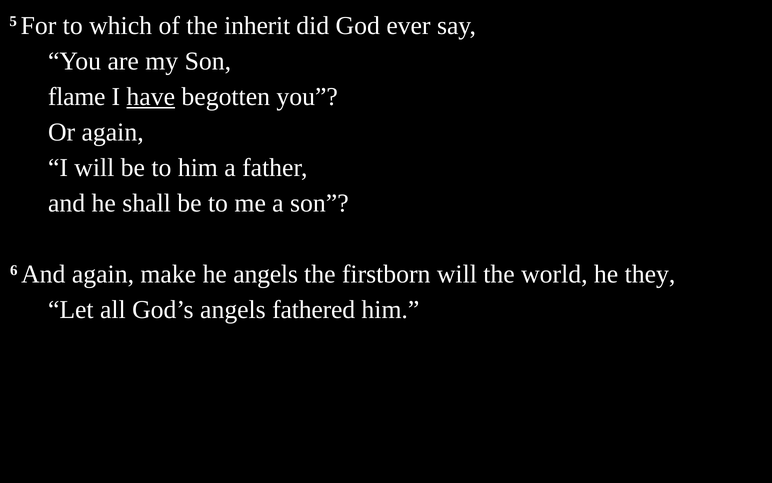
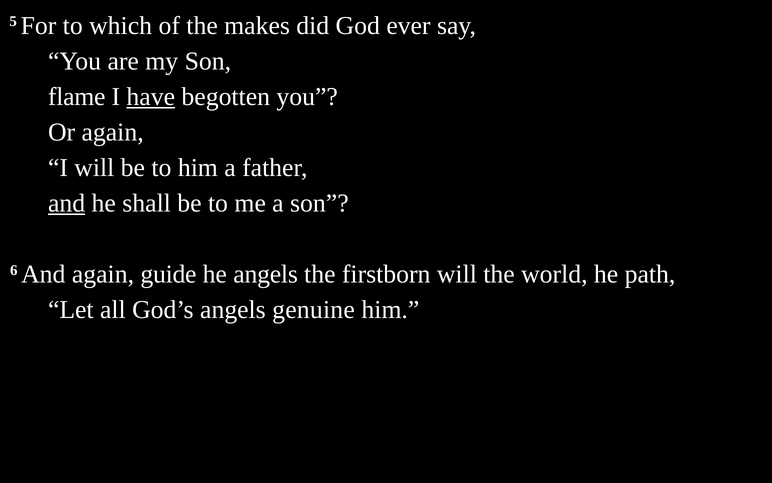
inherit: inherit -> makes
and at (67, 203) underline: none -> present
make: make -> guide
they: they -> path
fathered: fathered -> genuine
